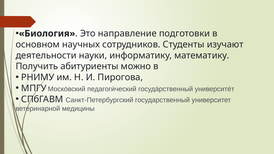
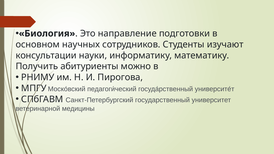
деятельности: деятельности -> консультации
